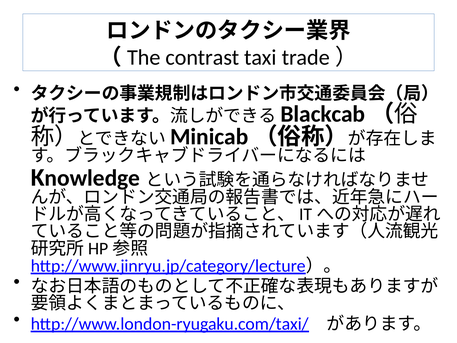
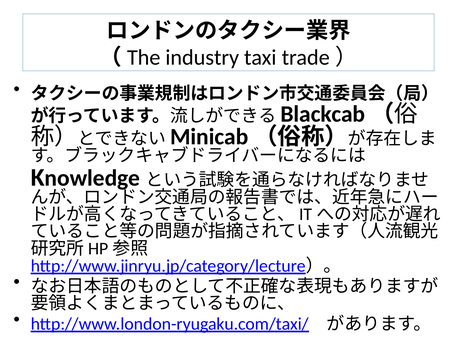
contrast: contrast -> industry
